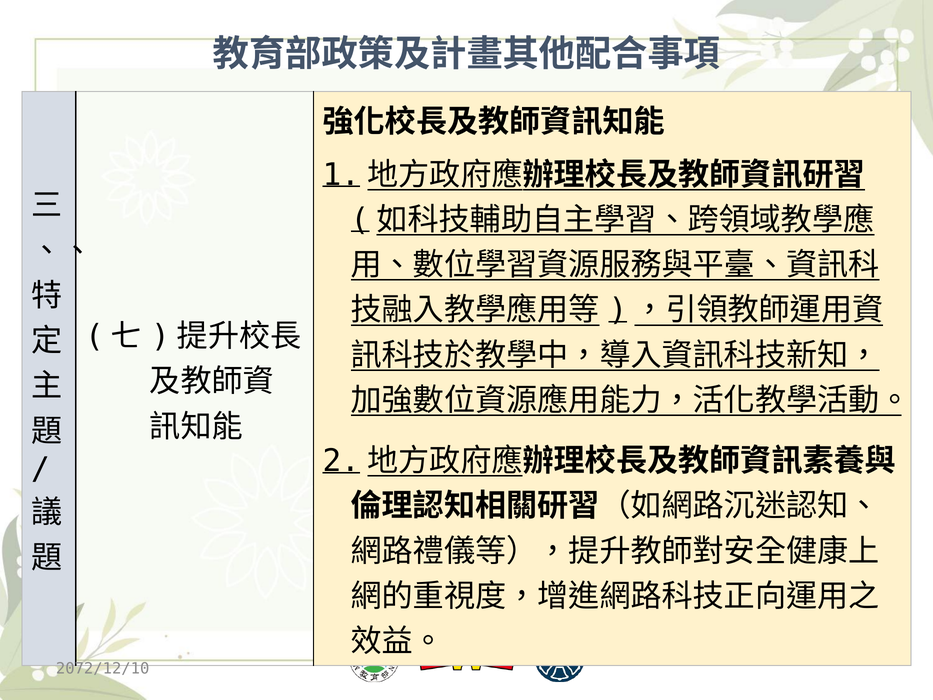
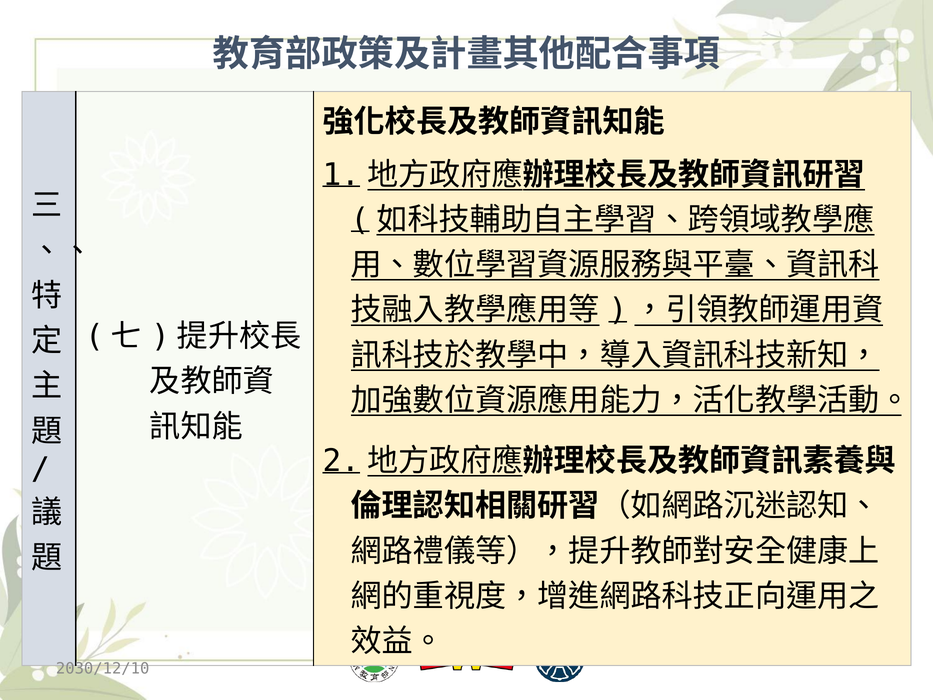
2072/12/10: 2072/12/10 -> 2030/12/10
